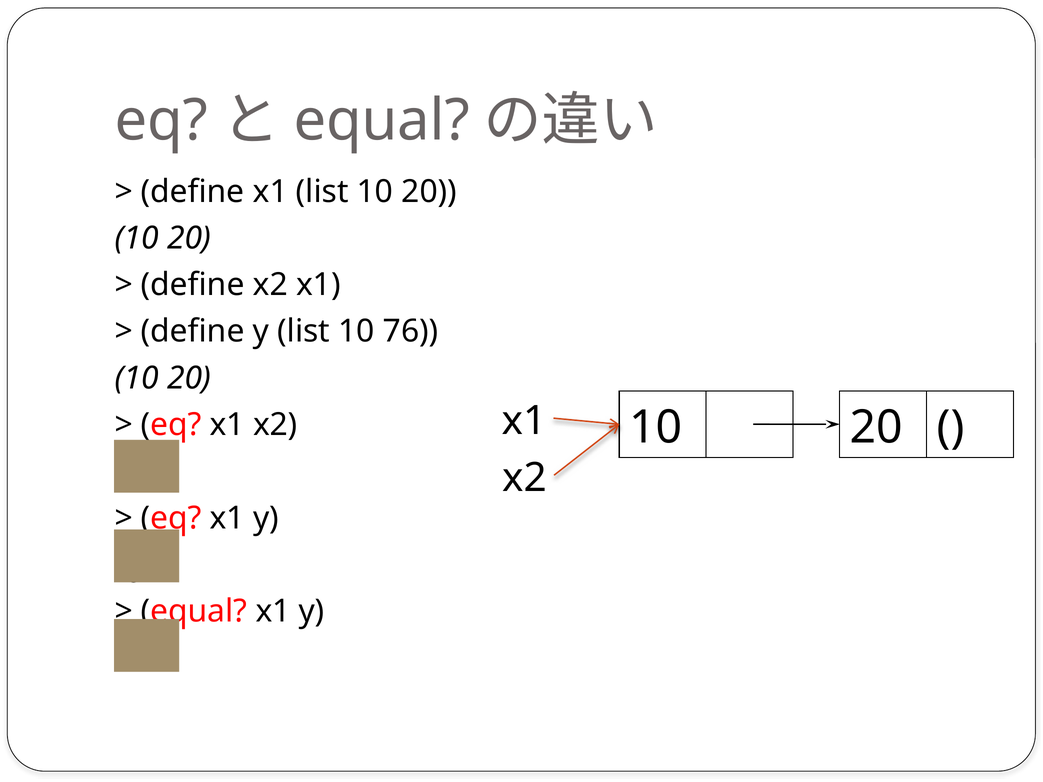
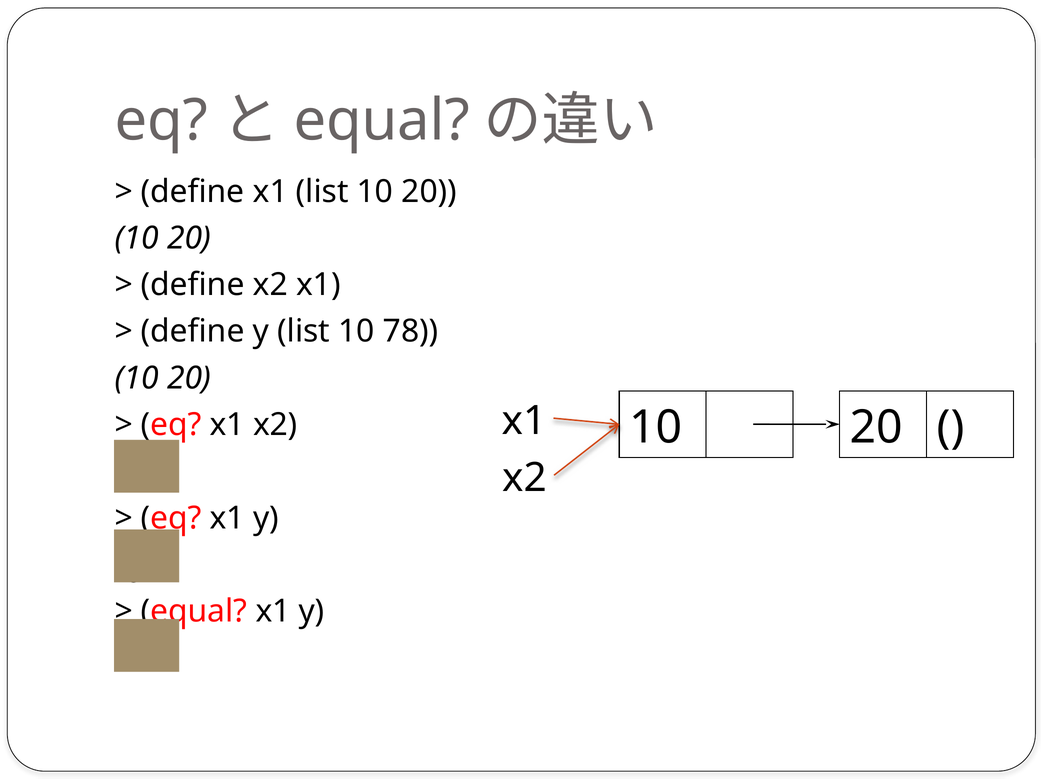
76: 76 -> 78
